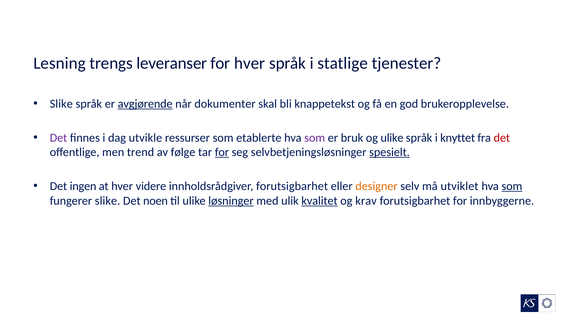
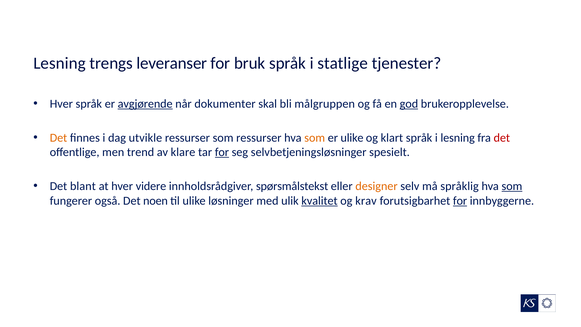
for hver: hver -> bruk
Slike at (61, 104): Slike -> Hver
knappetekst: knappetekst -> målgruppen
god underline: none -> present
Det at (58, 138) colour: purple -> orange
som etablerte: etablerte -> ressurser
som at (315, 138) colour: purple -> orange
er bruk: bruk -> ulike
og ulike: ulike -> klart
i knyttet: knyttet -> lesning
følge: følge -> klare
spesielt underline: present -> none
ingen: ingen -> blant
innholdsrådgiver forutsigbarhet: forutsigbarhet -> spørsmålstekst
utviklet: utviklet -> språklig
fungerer slike: slike -> også
løsninger underline: present -> none
for at (460, 201) underline: none -> present
